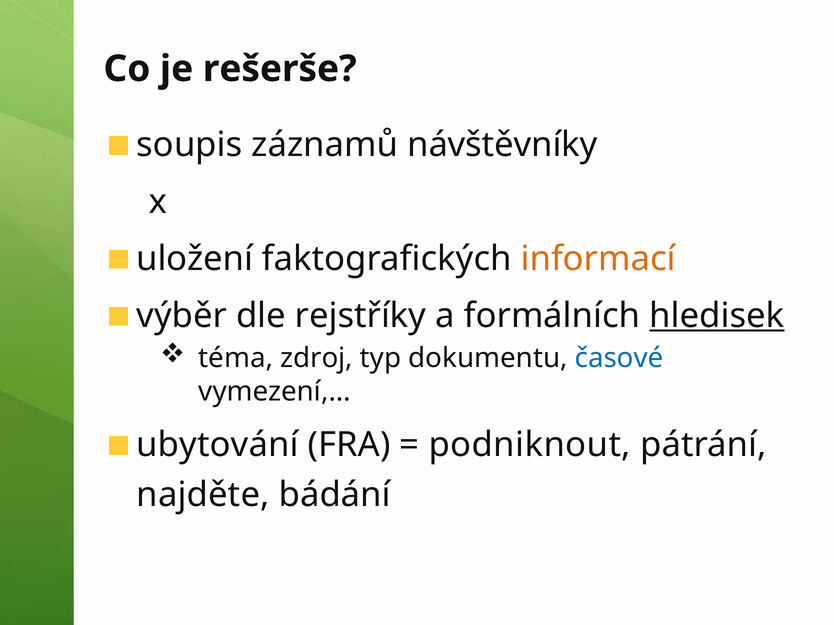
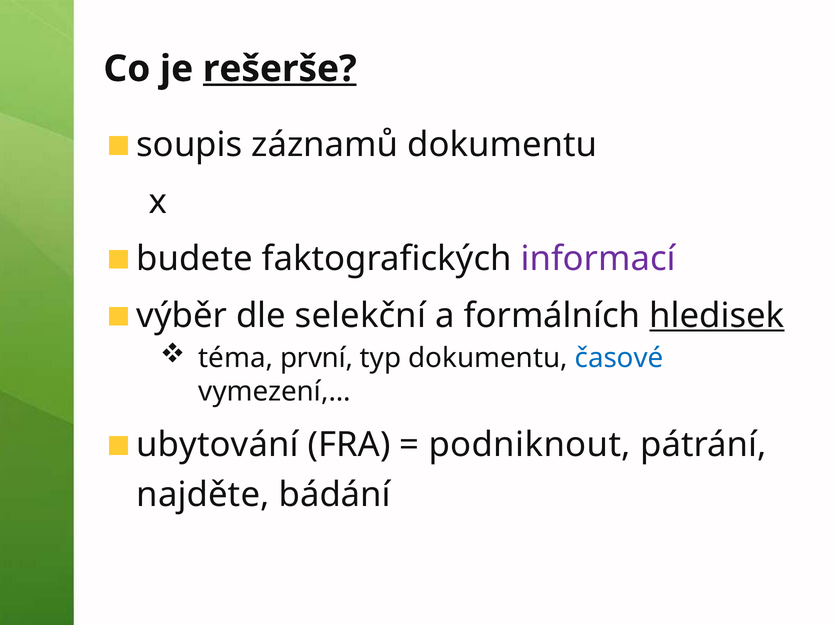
rešerše underline: none -> present
záznamů návštěvníky: návštěvníky -> dokumentu
uložení: uložení -> budete
informací colour: orange -> purple
rejstříky: rejstříky -> selekční
zdroj: zdroj -> první
